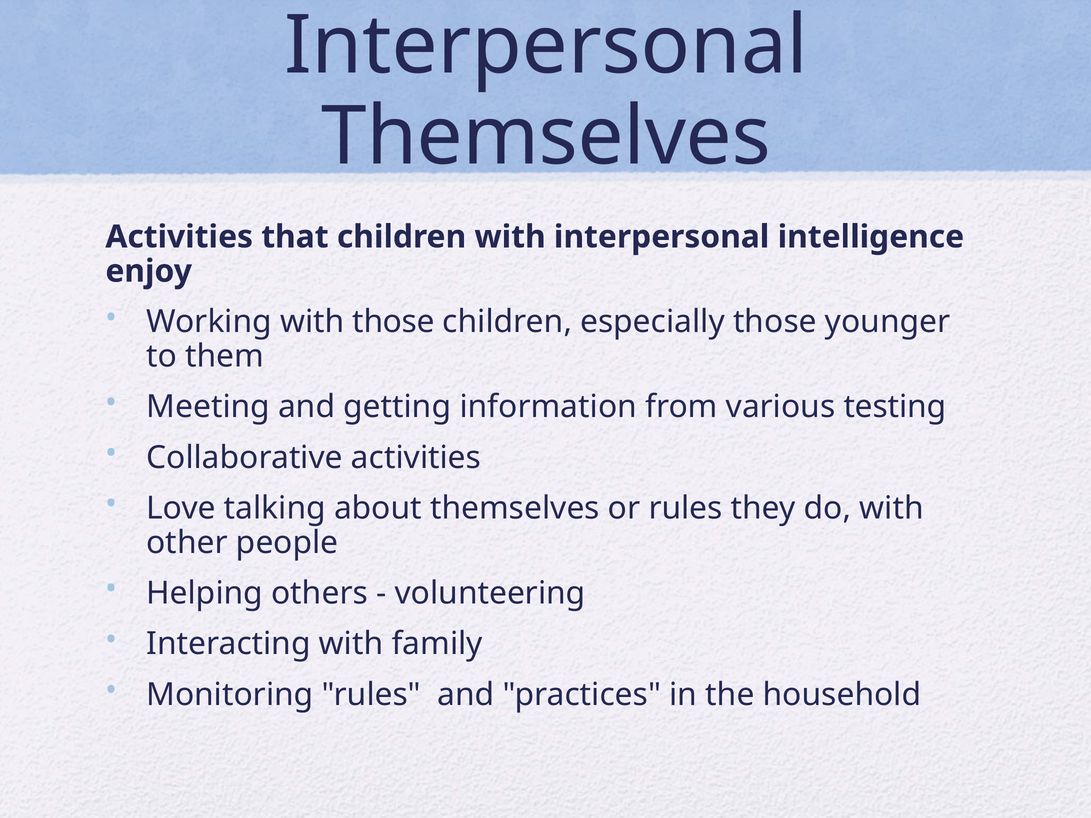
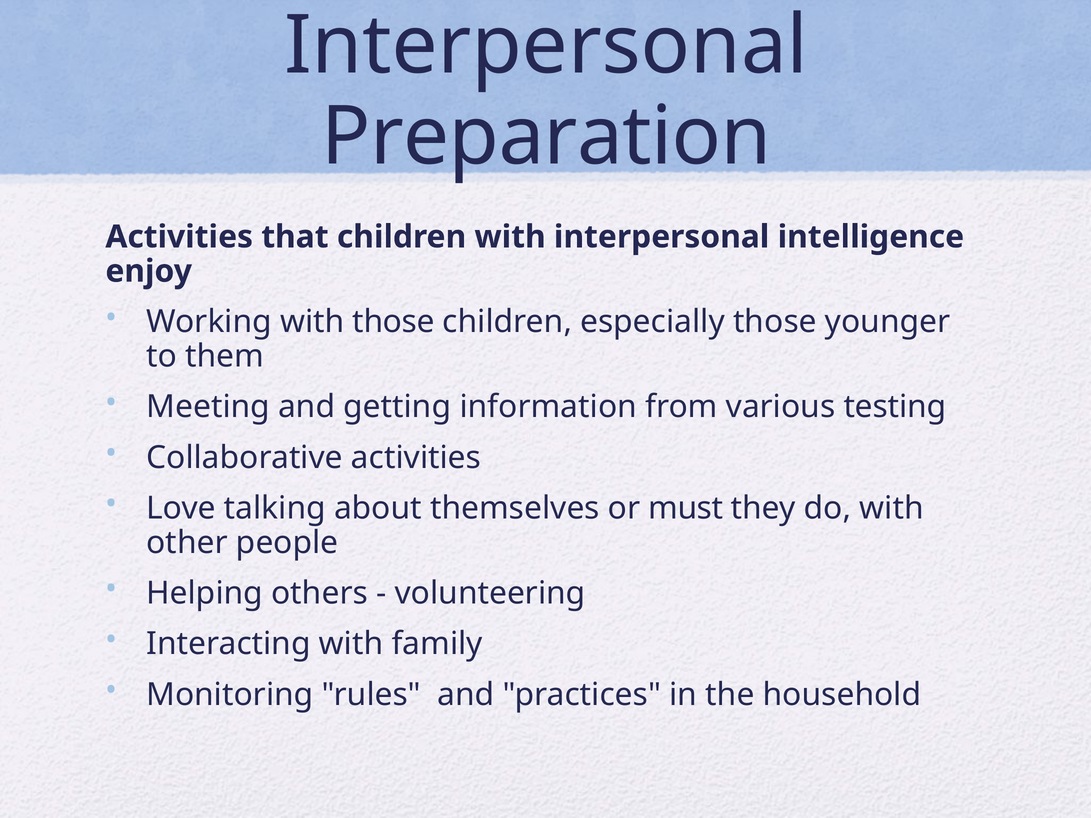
Themselves at (546, 137): Themselves -> Preparation
or rules: rules -> must
